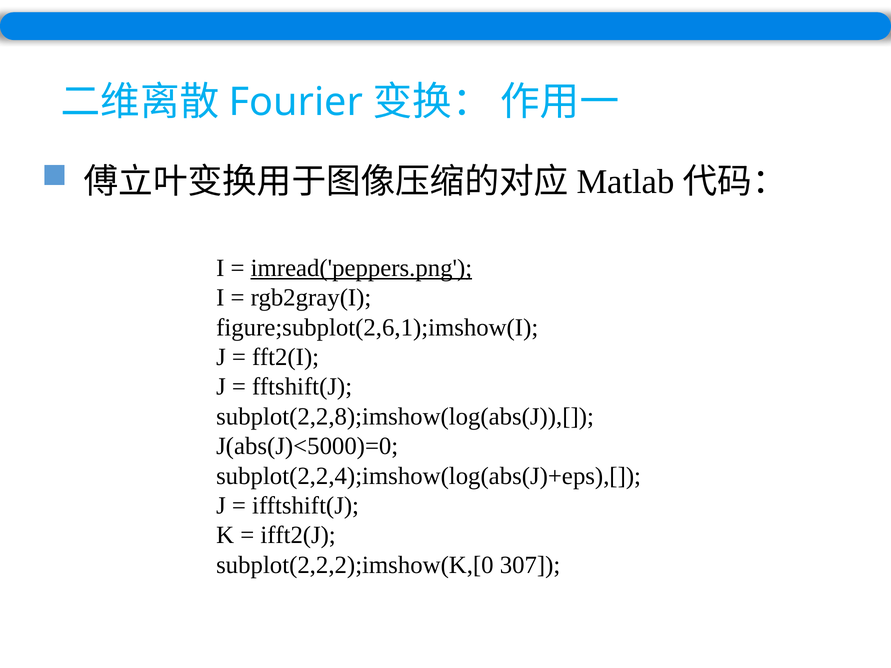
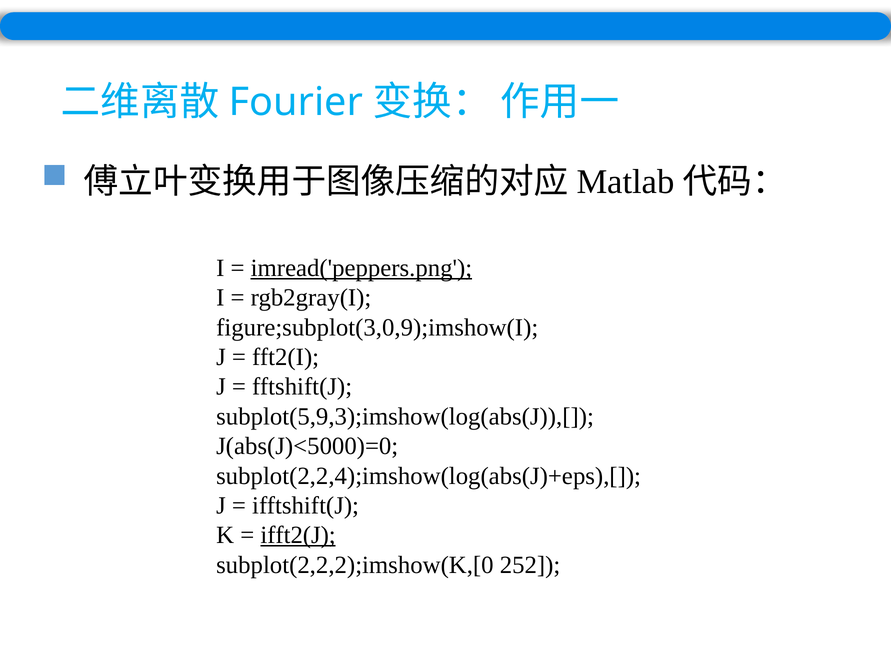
figure;subplot(2,6,1);imshow(I: figure;subplot(2,6,1);imshow(I -> figure;subplot(3,0,9);imshow(I
subplot(2,2,8);imshow(log(abs(J)),[: subplot(2,2,8);imshow(log(abs(J)),[ -> subplot(5,9,3);imshow(log(abs(J)),[
ifft2(J underline: none -> present
307: 307 -> 252
